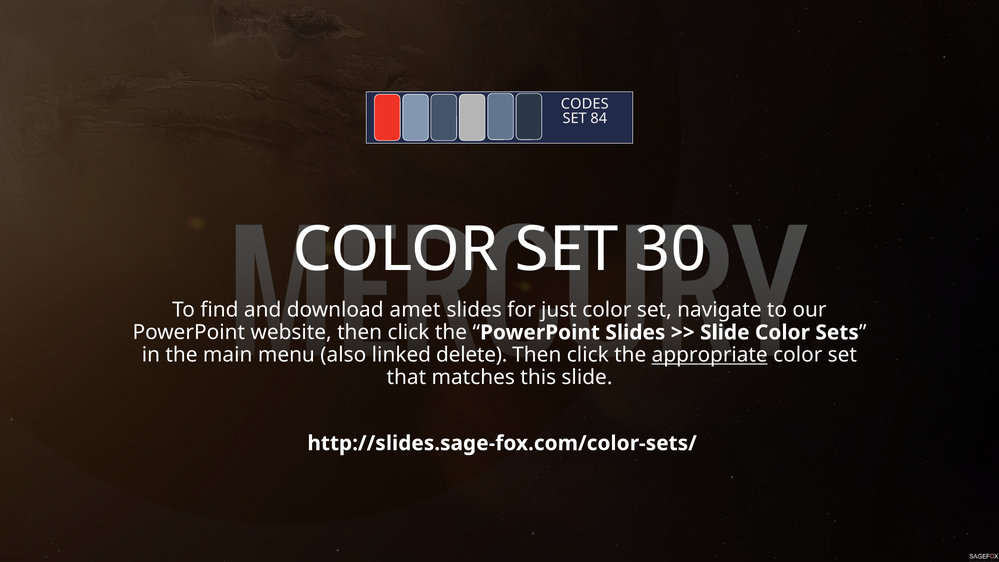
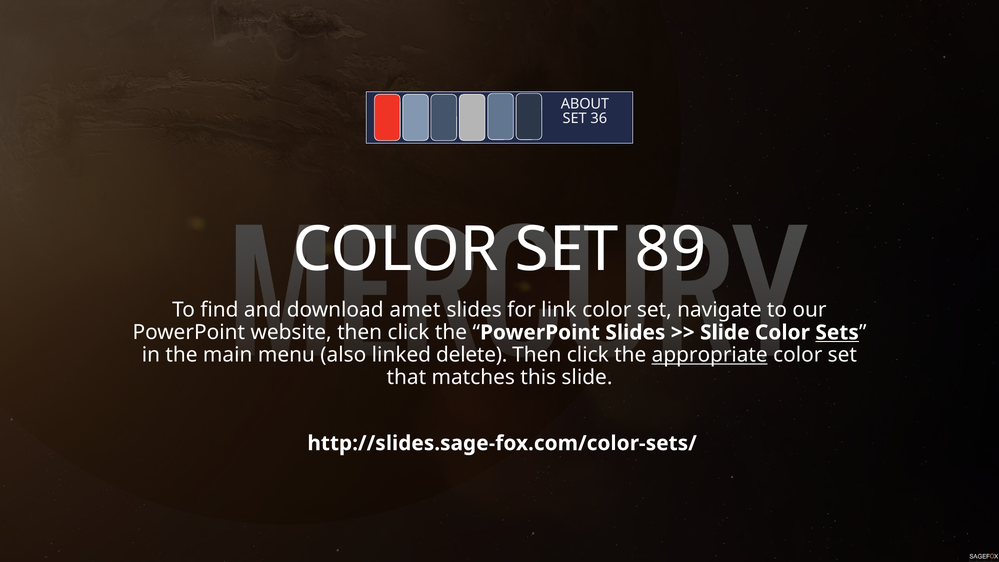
CODES: CODES -> ABOUT
84: 84 -> 36
30: 30 -> 89
just: just -> link
Sets underline: none -> present
